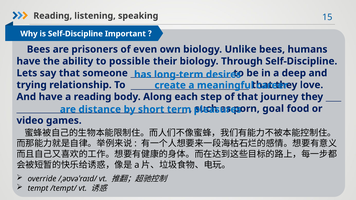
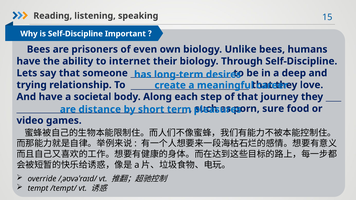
possible: possible -> internet
a reading: reading -> societal
goal: goal -> sure
